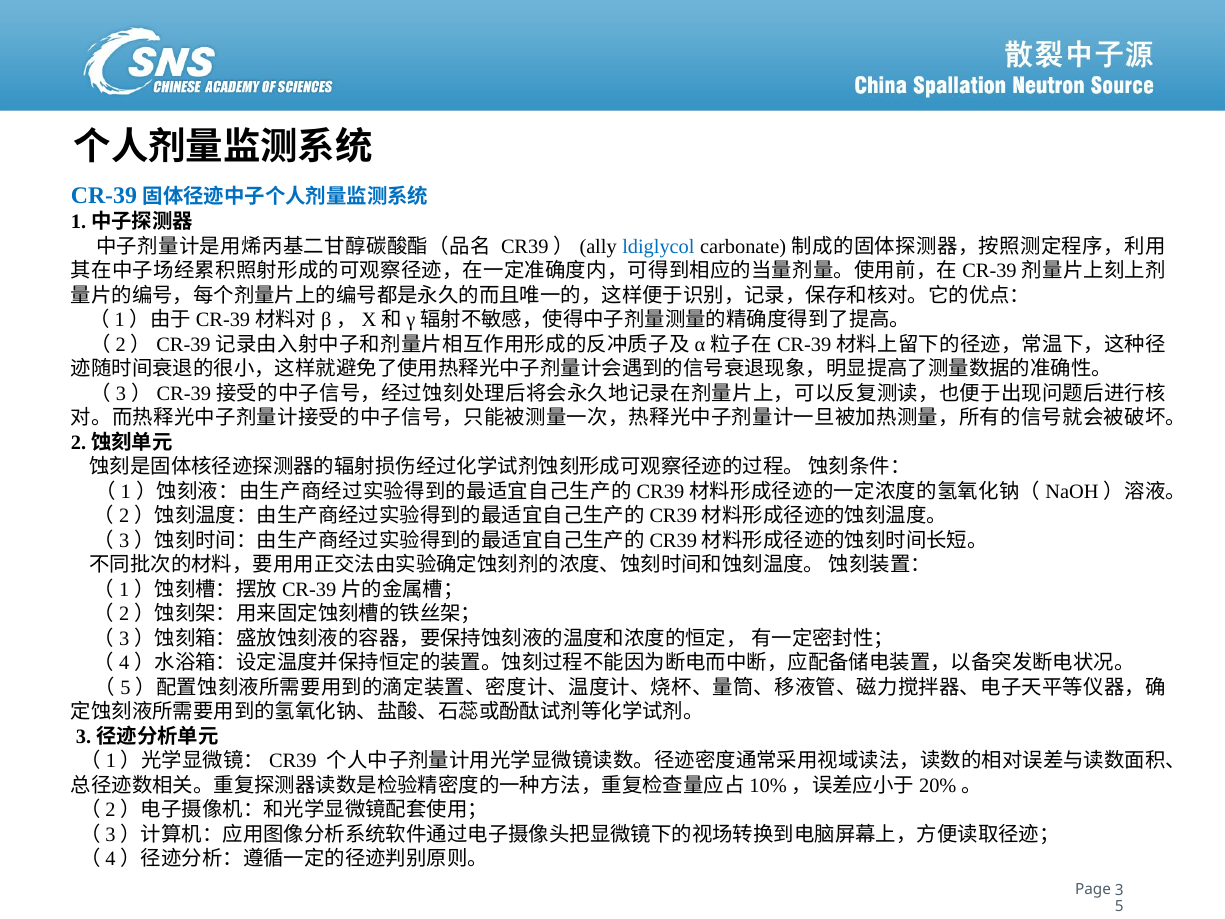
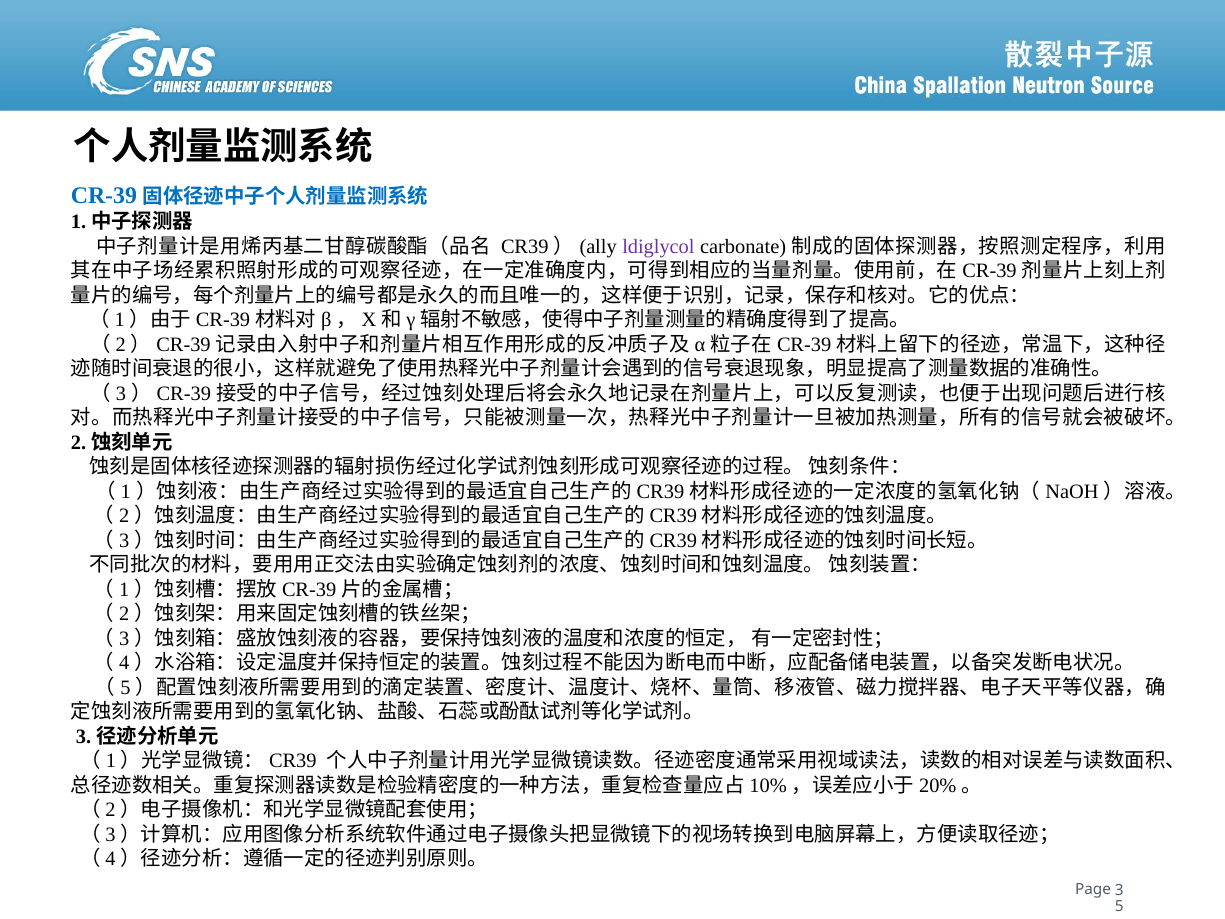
ldiglycol colour: blue -> purple
